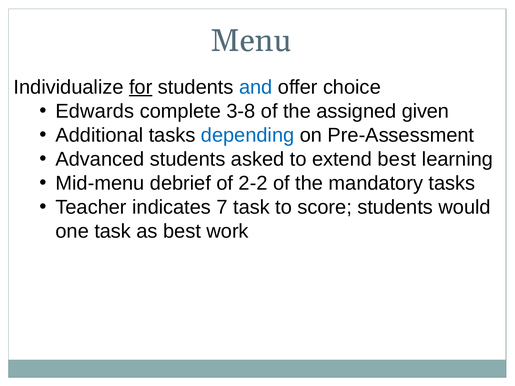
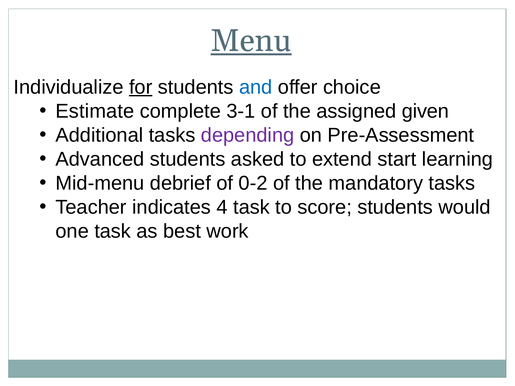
Menu underline: none -> present
Edwards: Edwards -> Estimate
3-8: 3-8 -> 3-1
depending colour: blue -> purple
extend best: best -> start
2-2: 2-2 -> 0-2
7: 7 -> 4
